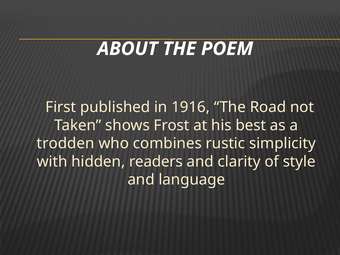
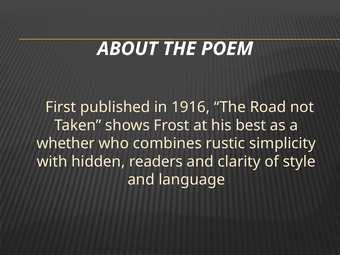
trodden: trodden -> whether
